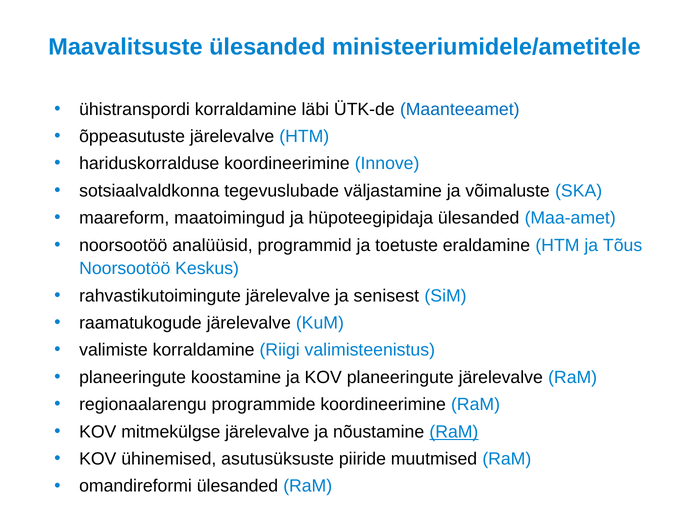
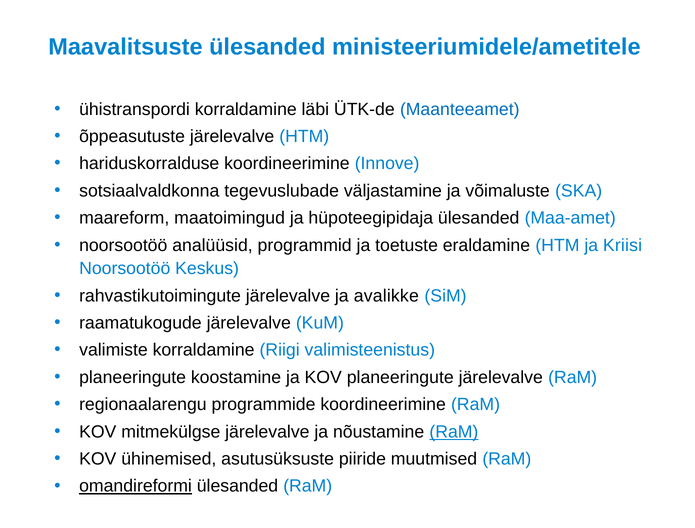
Tõus: Tõus -> Kriisi
senisest: senisest -> avalikke
omandireformi underline: none -> present
